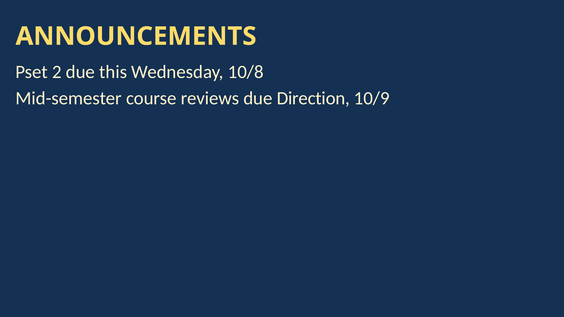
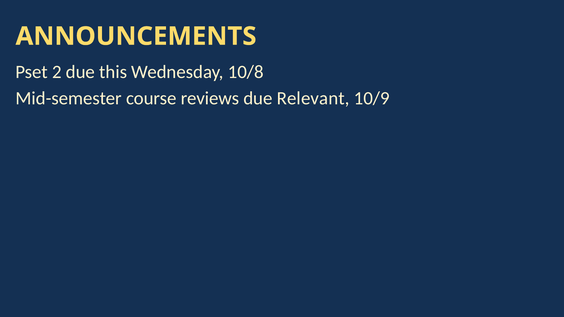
Direction: Direction -> Relevant
